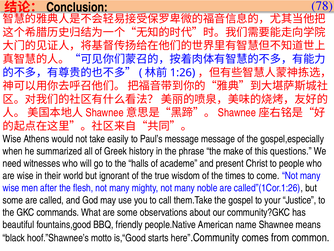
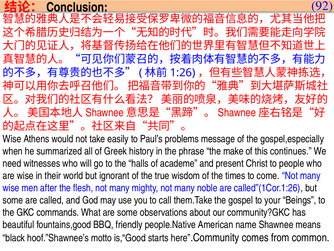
78: 78 -> 92
Paul’s message: message -> problems
questions: questions -> continues
Justice: Justice -> Beings
